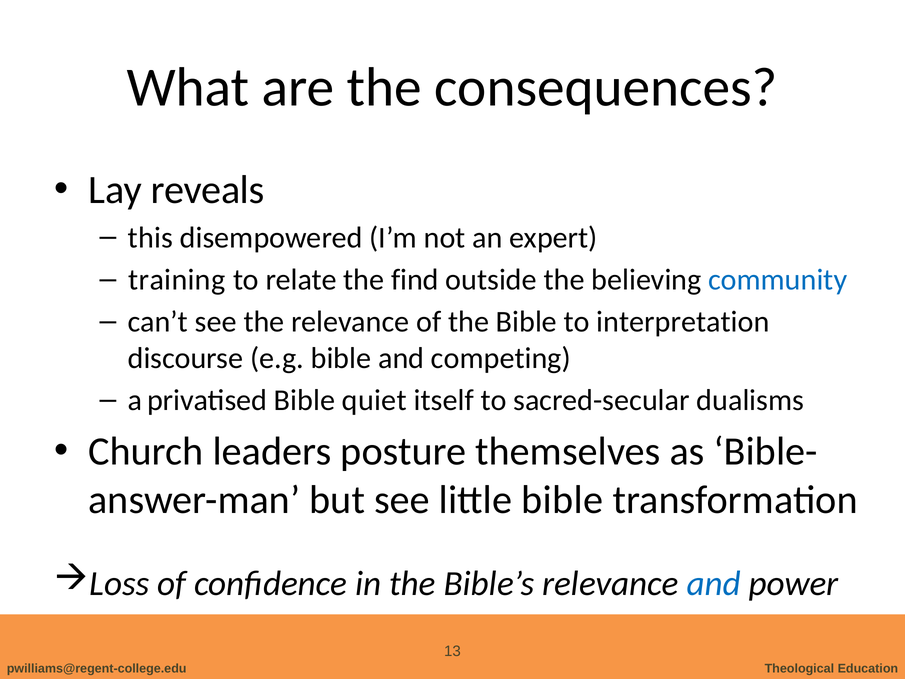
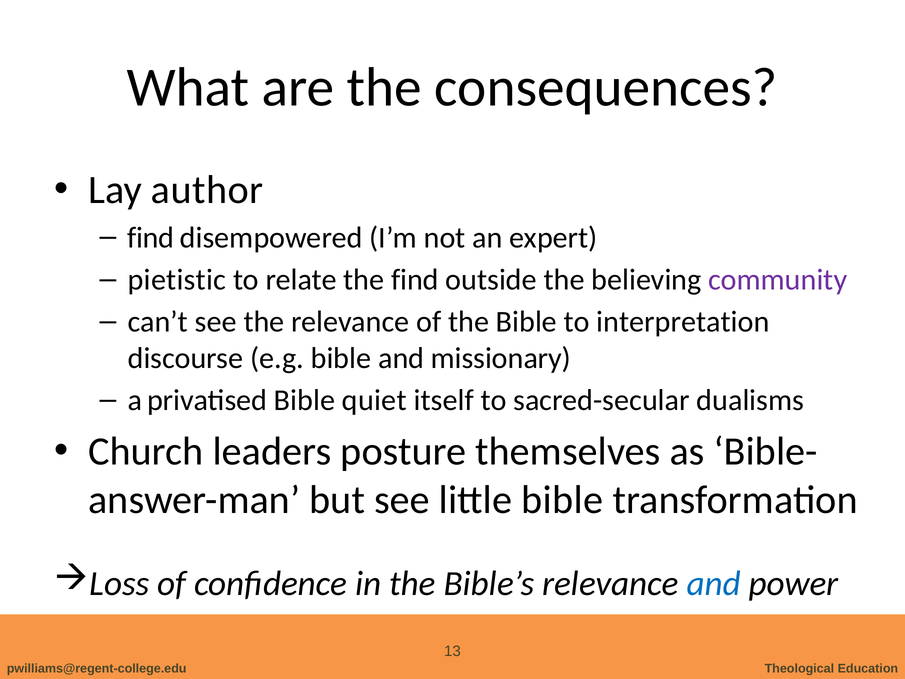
reveals: reveals -> author
this at (150, 237): this -> find
training: training -> pietistic
community colour: blue -> purple
competing: competing -> missionary
